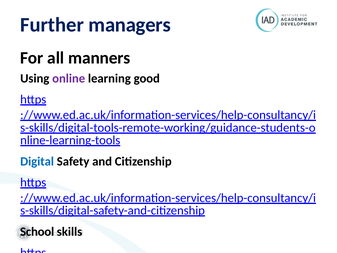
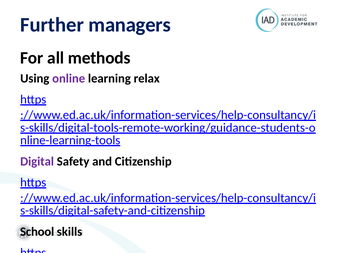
manners: manners -> methods
good: good -> relax
Digital colour: blue -> purple
